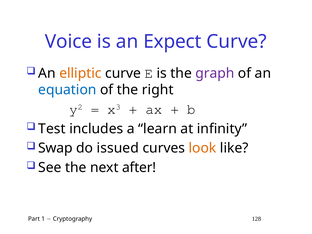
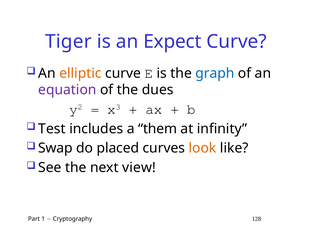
Voice: Voice -> Tiger
graph colour: purple -> blue
equation colour: blue -> purple
right: right -> dues
learn: learn -> them
issued: issued -> placed
after: after -> view
